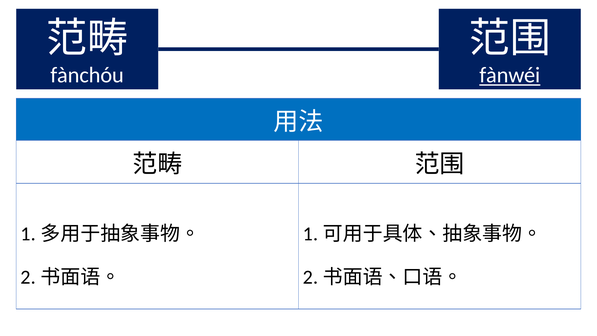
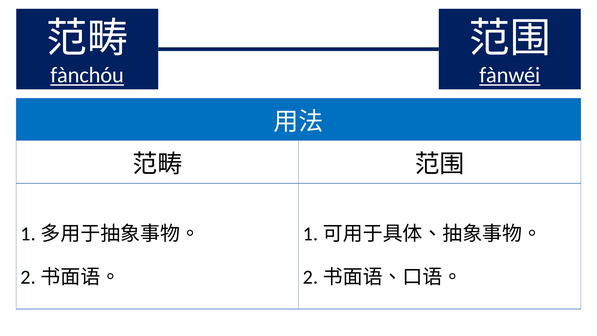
fànchóu underline: none -> present
